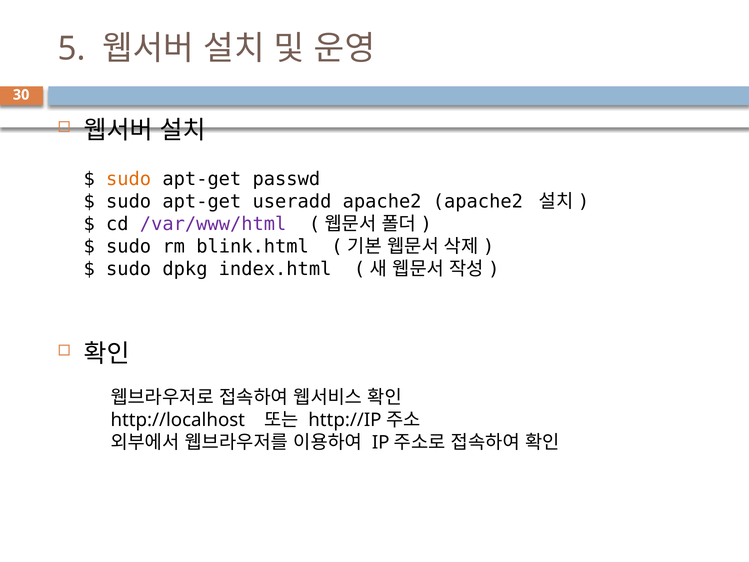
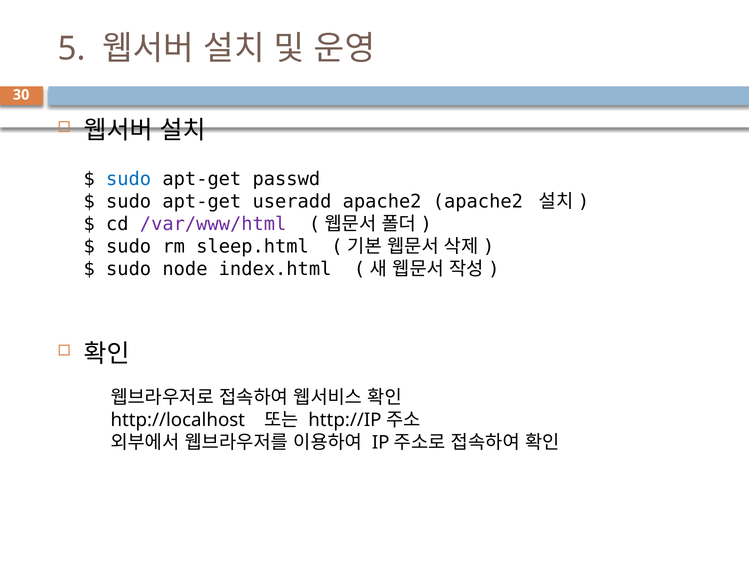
sudo at (129, 179) colour: orange -> blue
blink.html: blink.html -> sleep.html
dpkg: dpkg -> node
